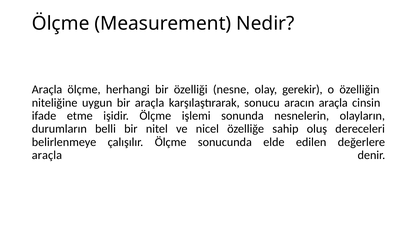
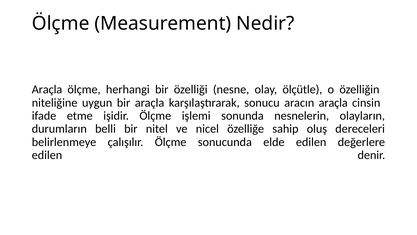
gerekir: gerekir -> ölçütle
araçla at (47, 155): araçla -> edilen
